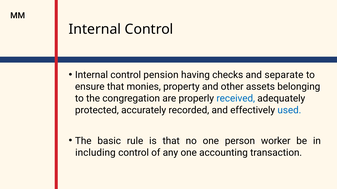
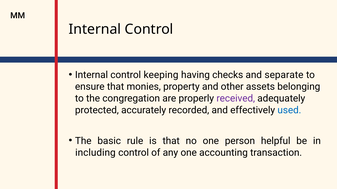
pension: pension -> keeping
received colour: blue -> purple
worker: worker -> helpful
